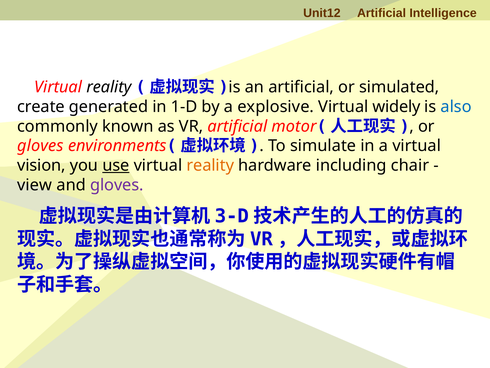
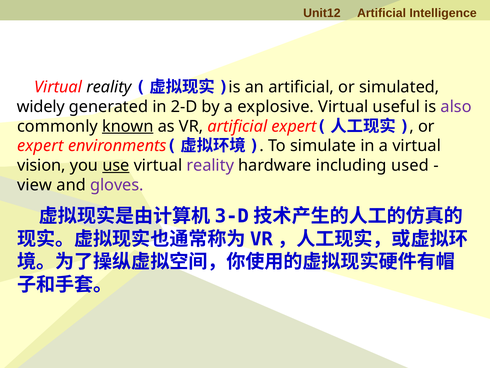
create: create -> widely
1-D: 1-D -> 2-D
widely: widely -> useful
also colour: blue -> purple
known underline: none -> present
artificial motor: motor -> expert
gloves at (40, 146): gloves -> expert
reality at (210, 165) colour: orange -> purple
chair: chair -> used
